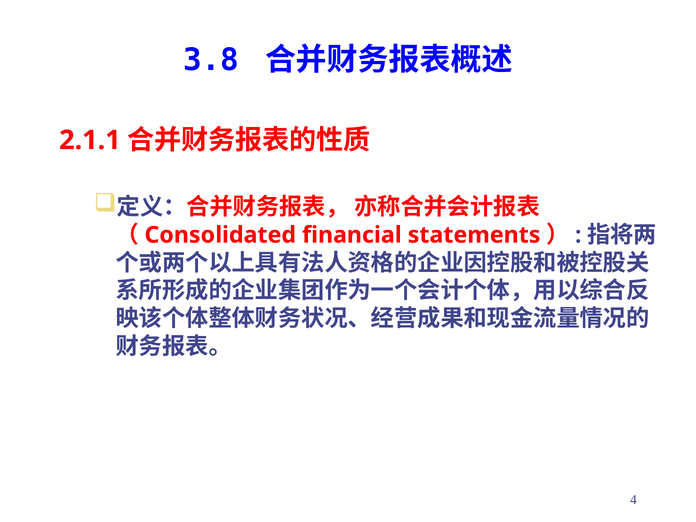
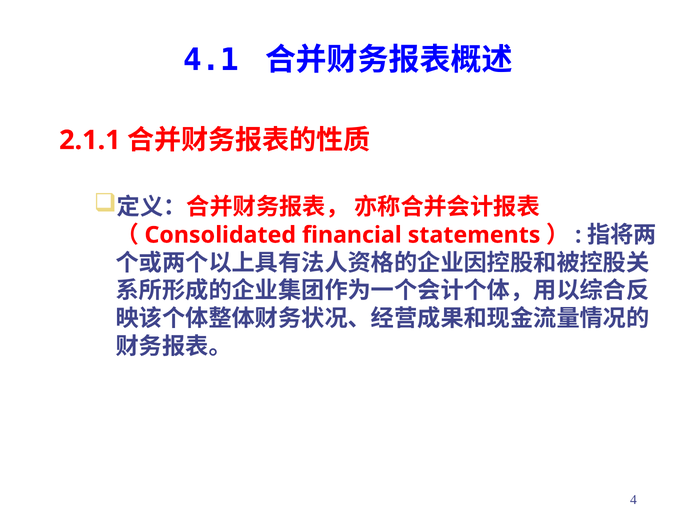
3.8: 3.8 -> 4.1
